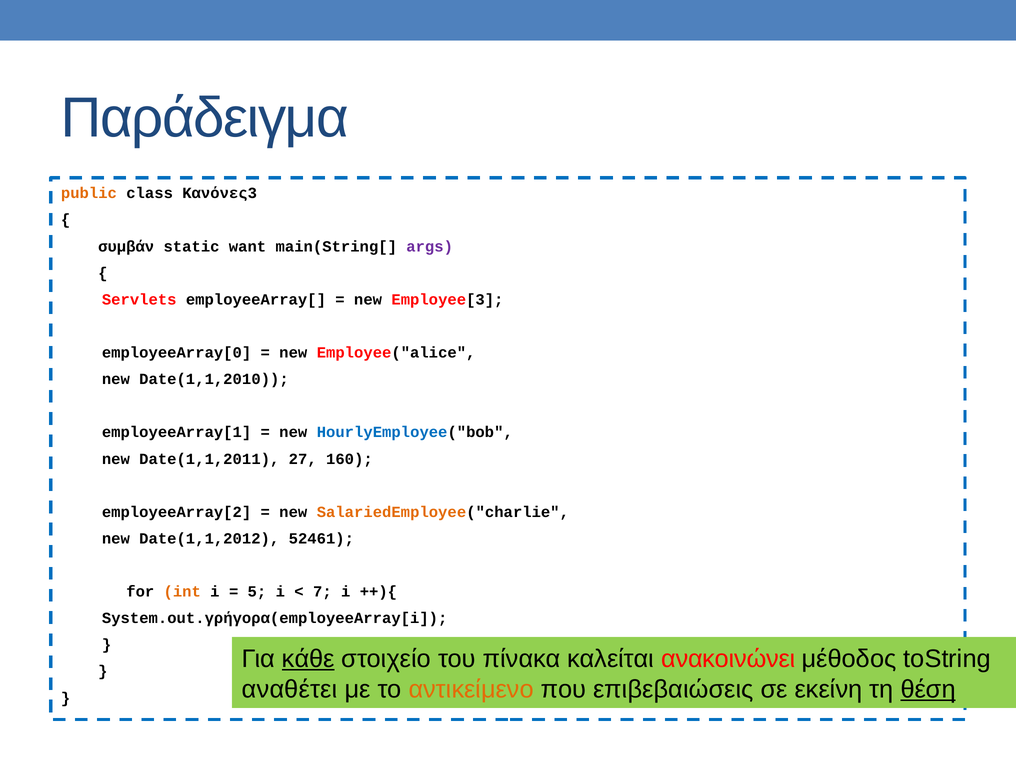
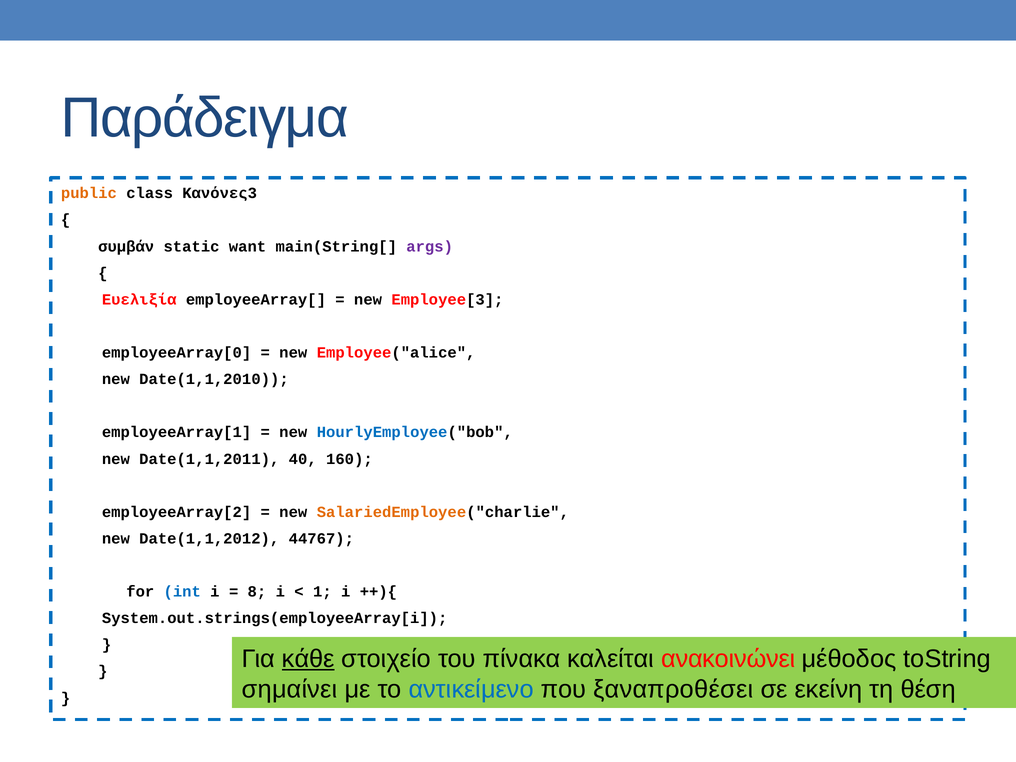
Servlets: Servlets -> Ευελιξία
27: 27 -> 40
52461: 52461 -> 44767
int colour: orange -> blue
5: 5 -> 8
7: 7 -> 1
System.out.γρήγορα(employeeArray[i: System.out.γρήγορα(employeeArray[i -> System.out.strings(employeeArray[i
αναθέτει: αναθέτει -> σημαίνει
αντικείμενο colour: orange -> blue
επιβεβαιώσεις: επιβεβαιώσεις -> ξαναπροθέσει
θέση underline: present -> none
